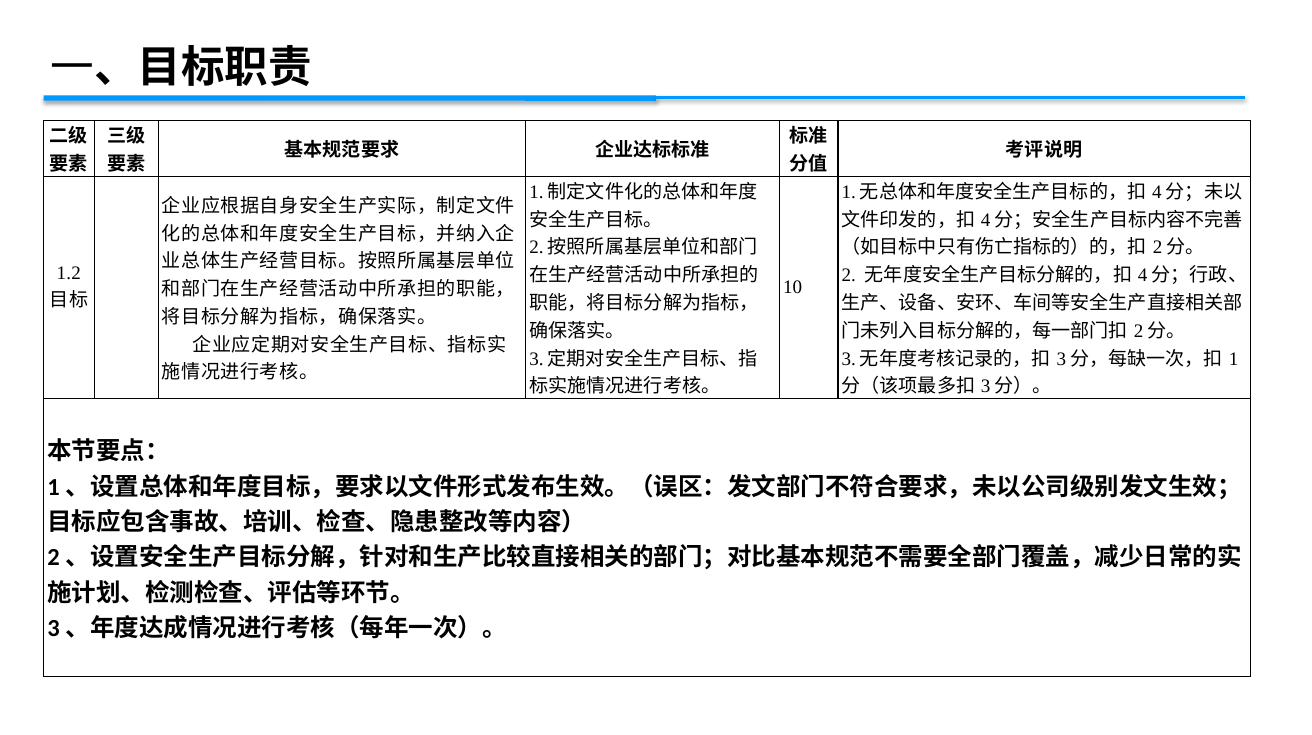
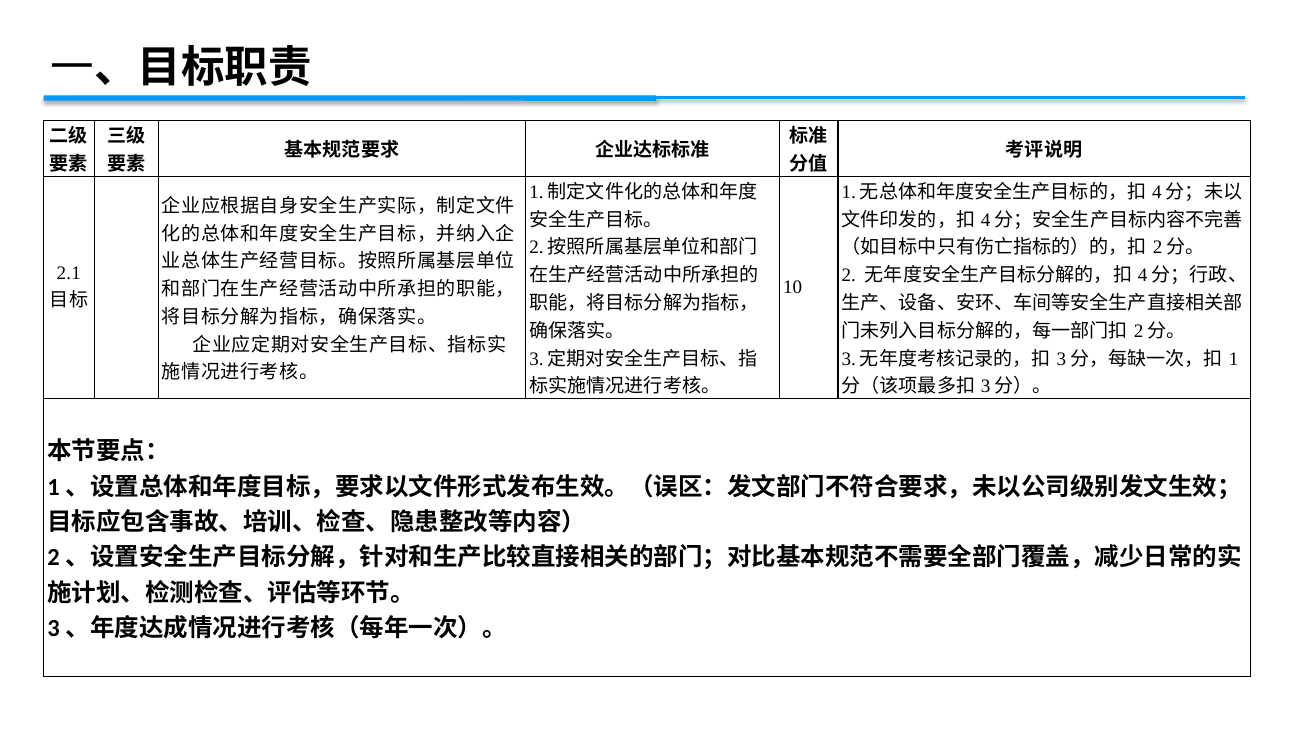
1.2: 1.2 -> 2.1
